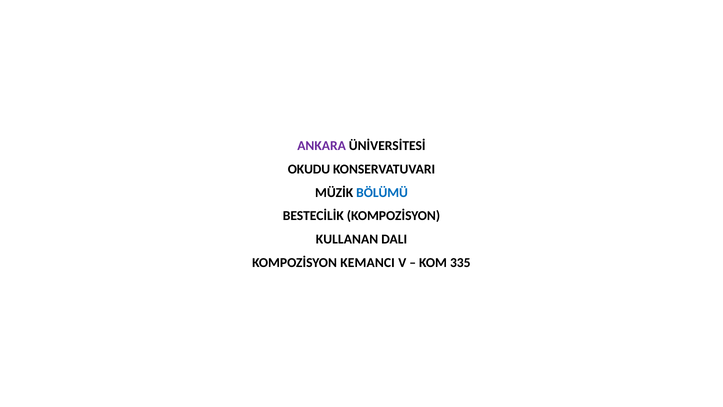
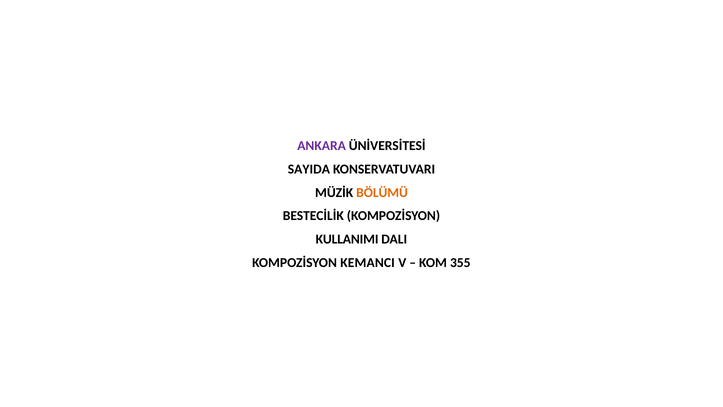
OKUDU: OKUDU -> SAYIDA
BÖLÜMÜ colour: blue -> orange
KULLANAN: KULLANAN -> KULLANIMI
335: 335 -> 355
